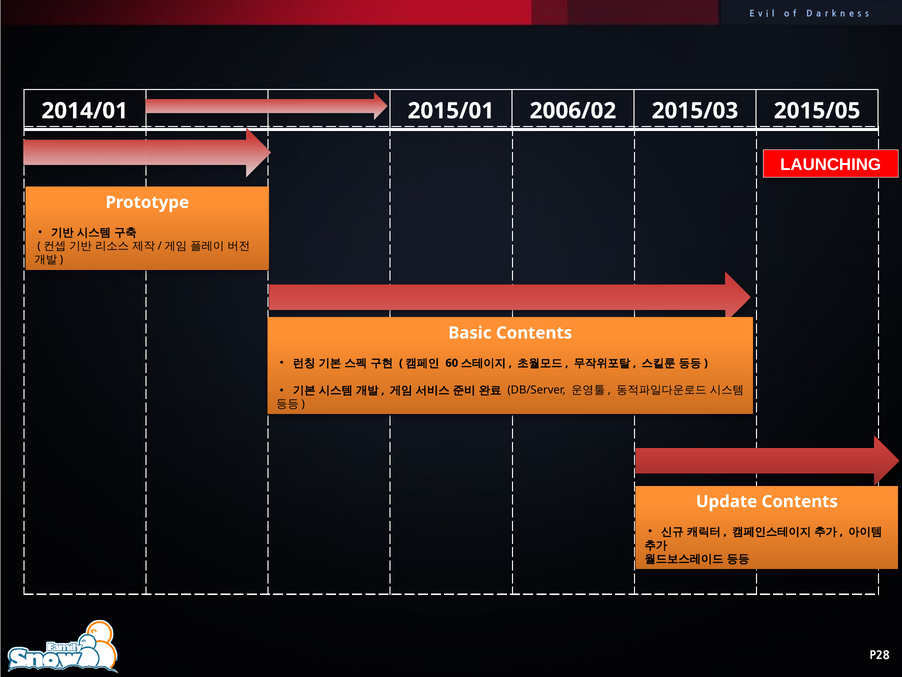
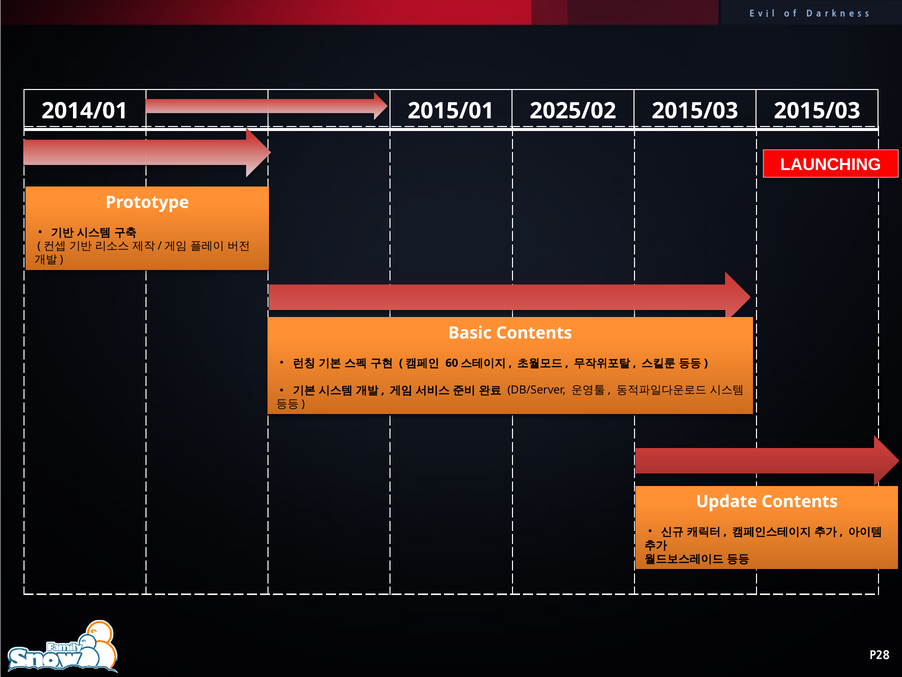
2006/02: 2006/02 -> 2025/02
2015/03 2015/05: 2015/05 -> 2015/03
